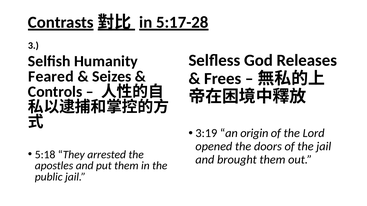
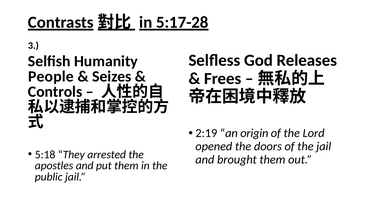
Feared: Feared -> People
3:19: 3:19 -> 2:19
